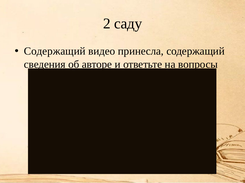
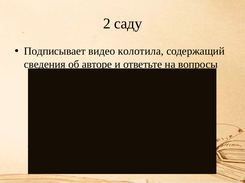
Содержащий at (55, 51): Содержащий -> Подписывает
принесла: принесла -> колотила
